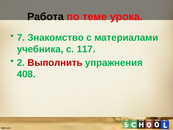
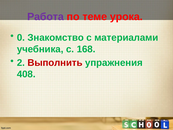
Работа colour: black -> purple
7: 7 -> 0
117: 117 -> 168
